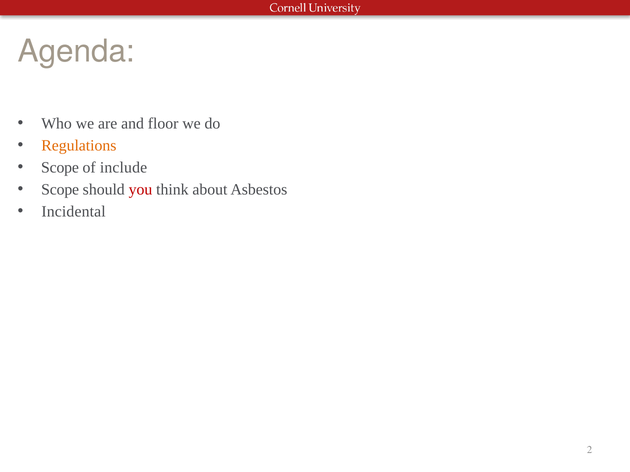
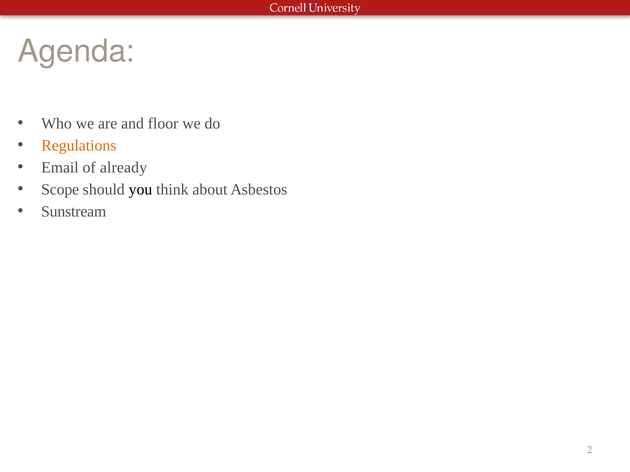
Scope at (60, 168): Scope -> Email
include: include -> already
you colour: red -> black
Incidental: Incidental -> Sunstream
